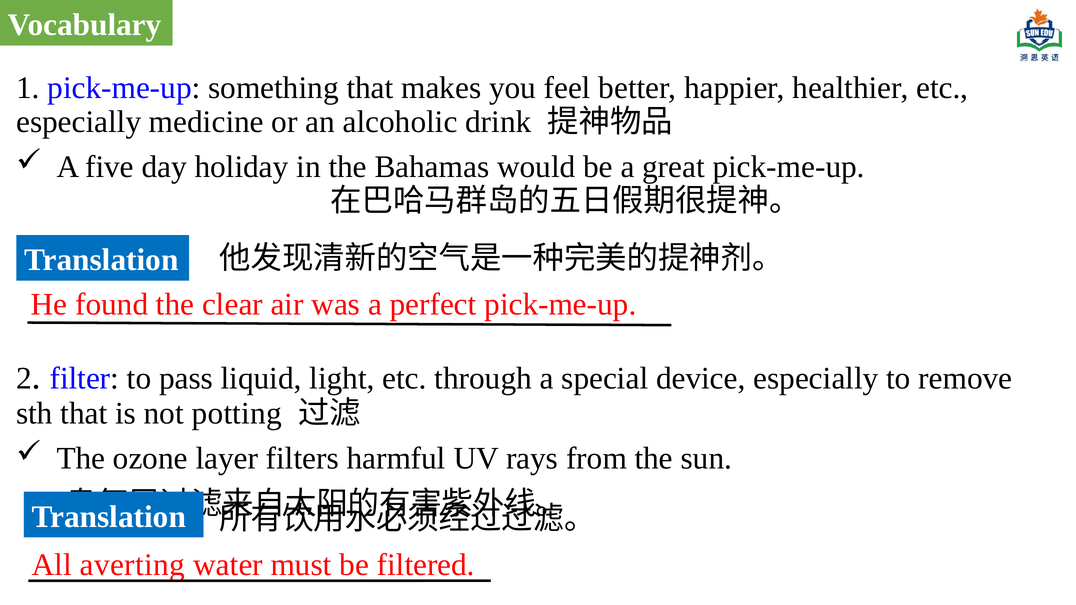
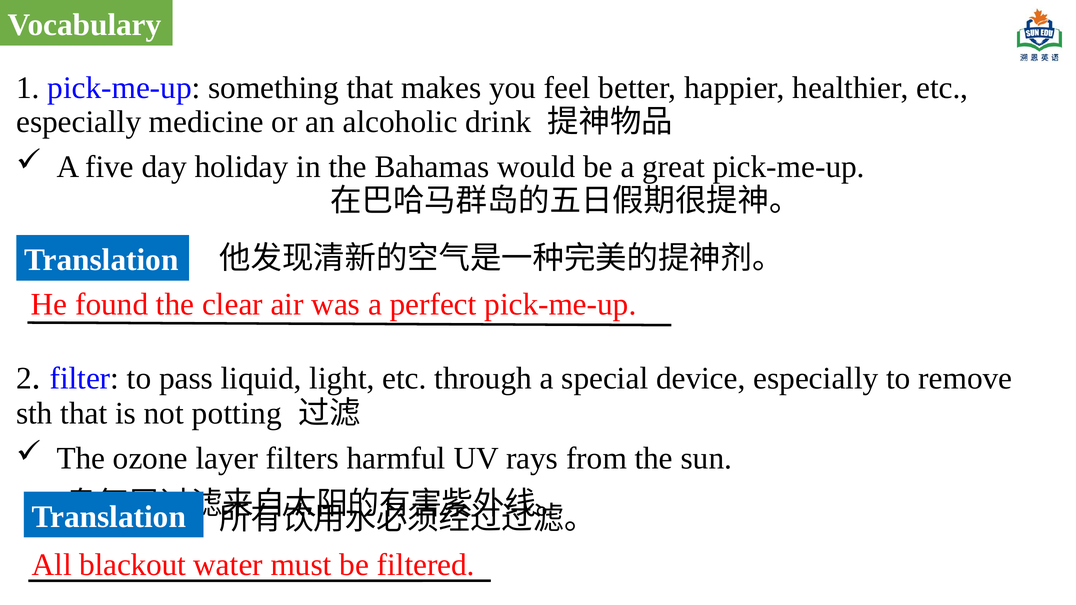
averting: averting -> blackout
